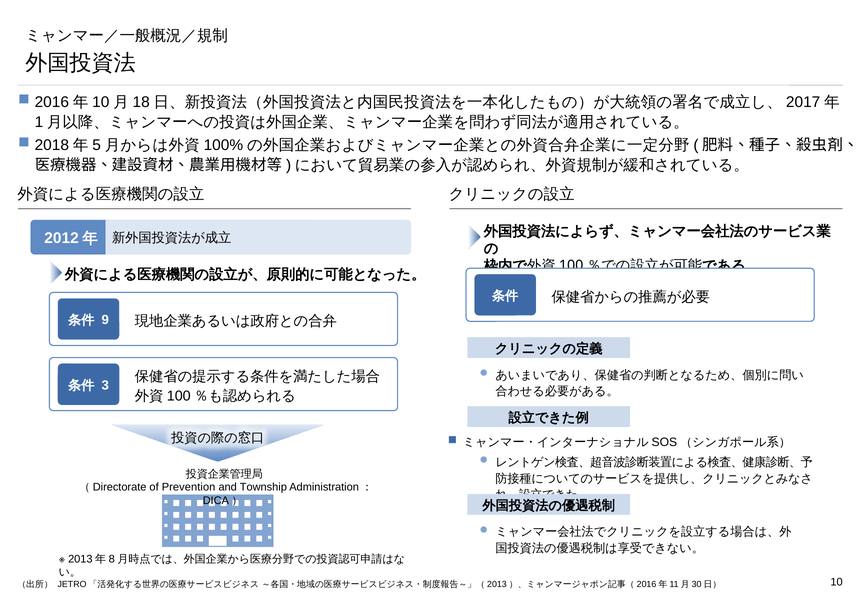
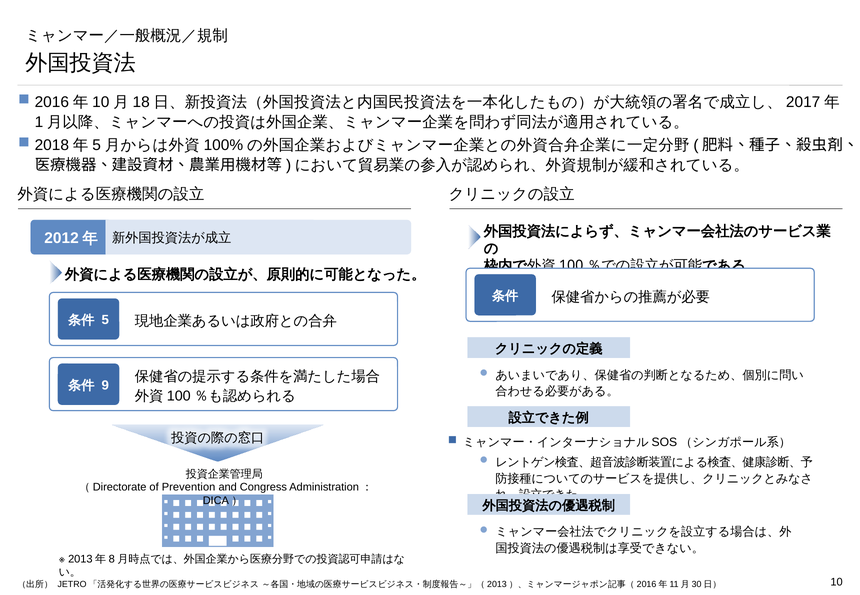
9 at (105, 320): 9 -> 5
3: 3 -> 9
Township: Township -> Congress
